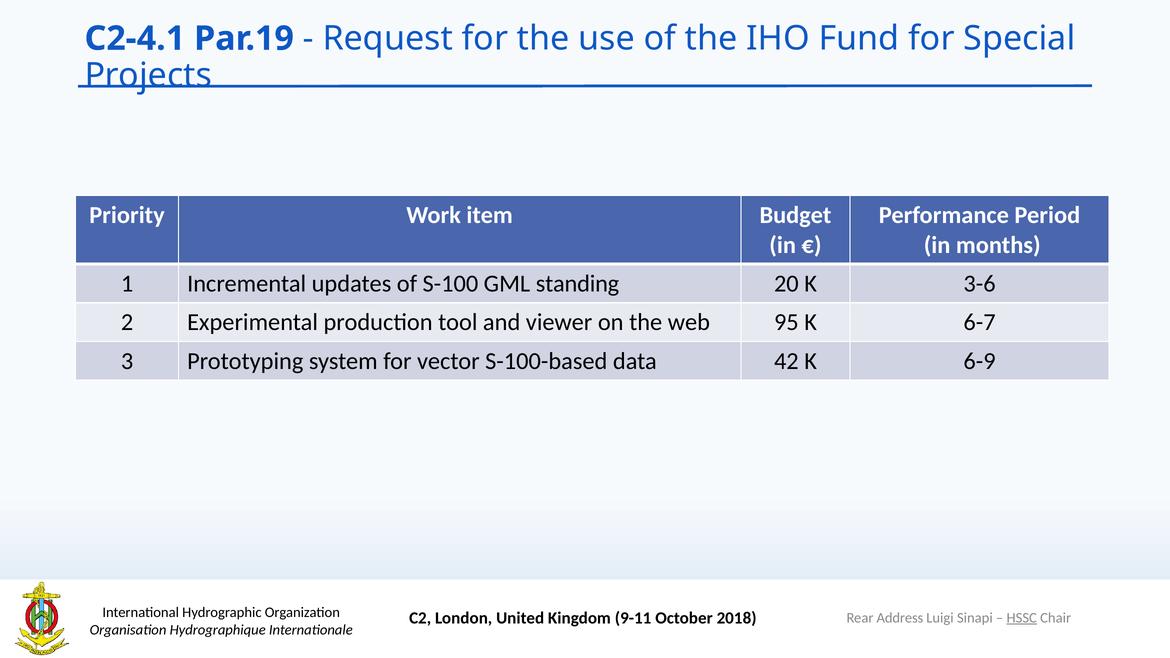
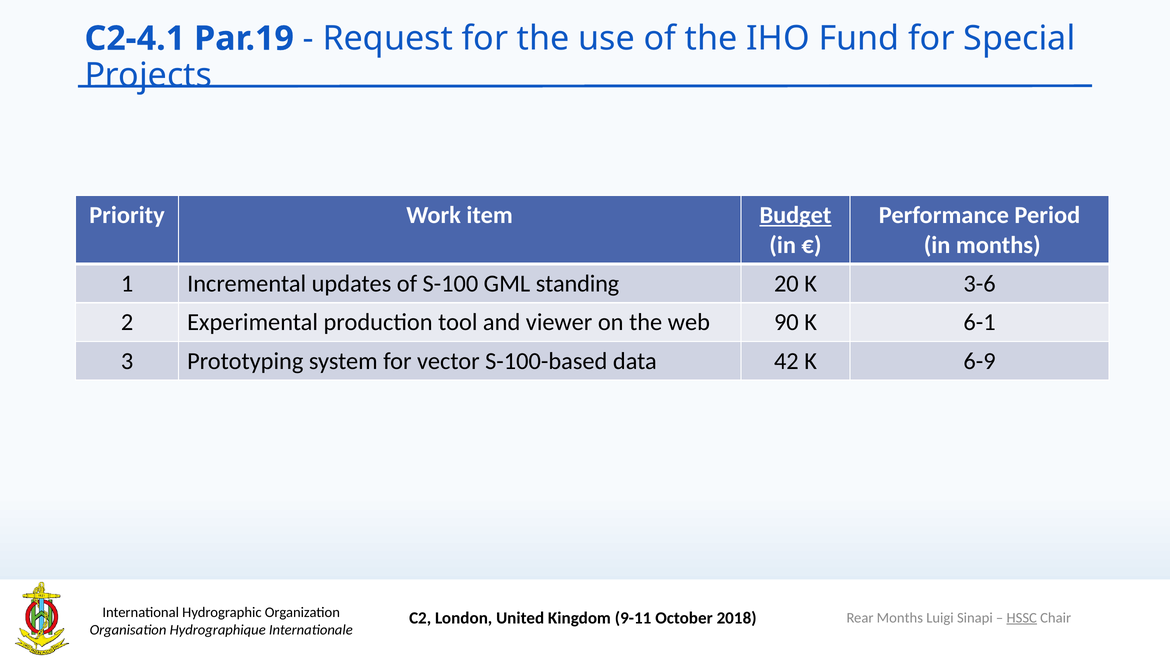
Budget underline: none -> present
95: 95 -> 90
6-7: 6-7 -> 6-1
Rear Address: Address -> Months
